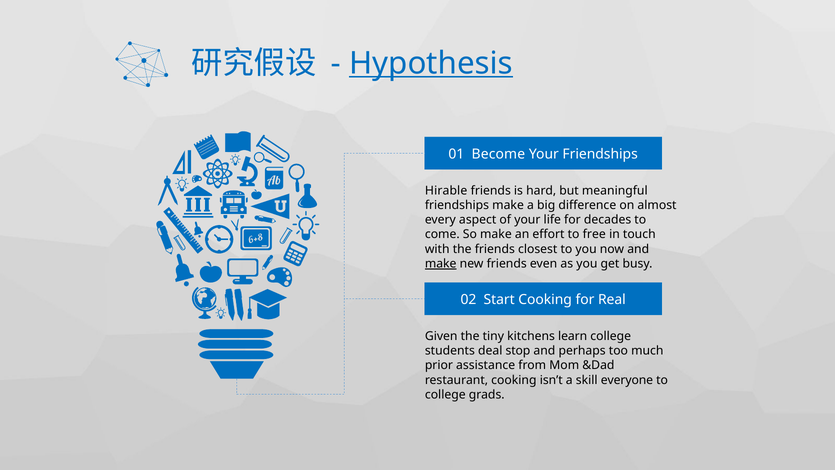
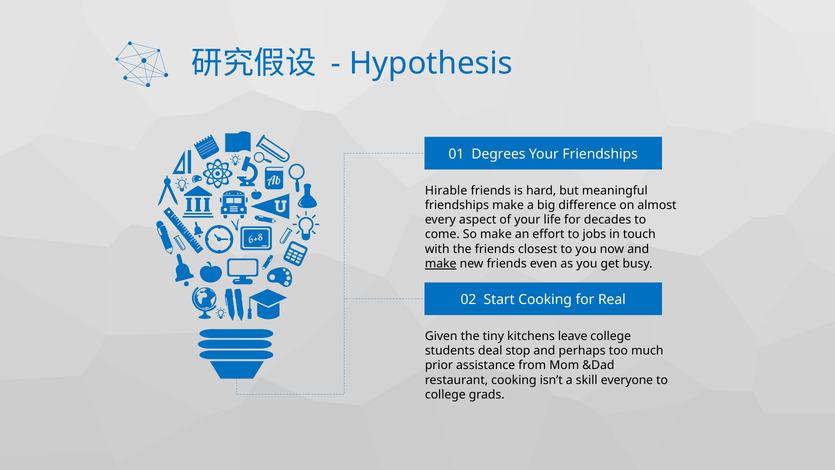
Hypothesis underline: present -> none
Become: Become -> Degrees
free: free -> jobs
learn: learn -> leave
